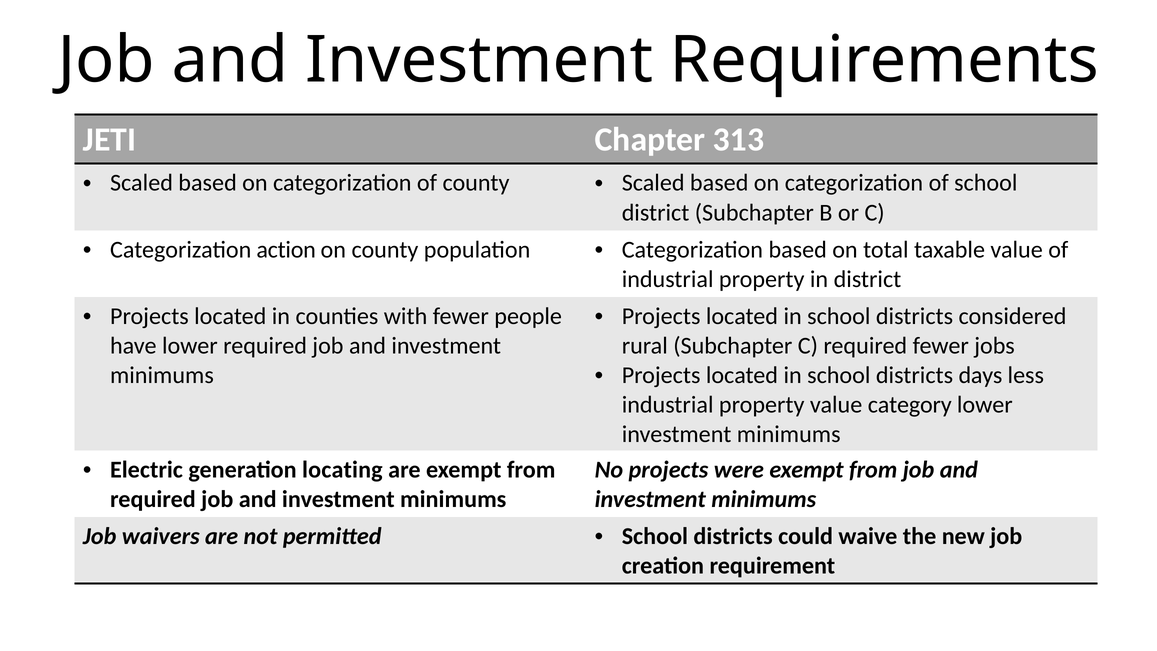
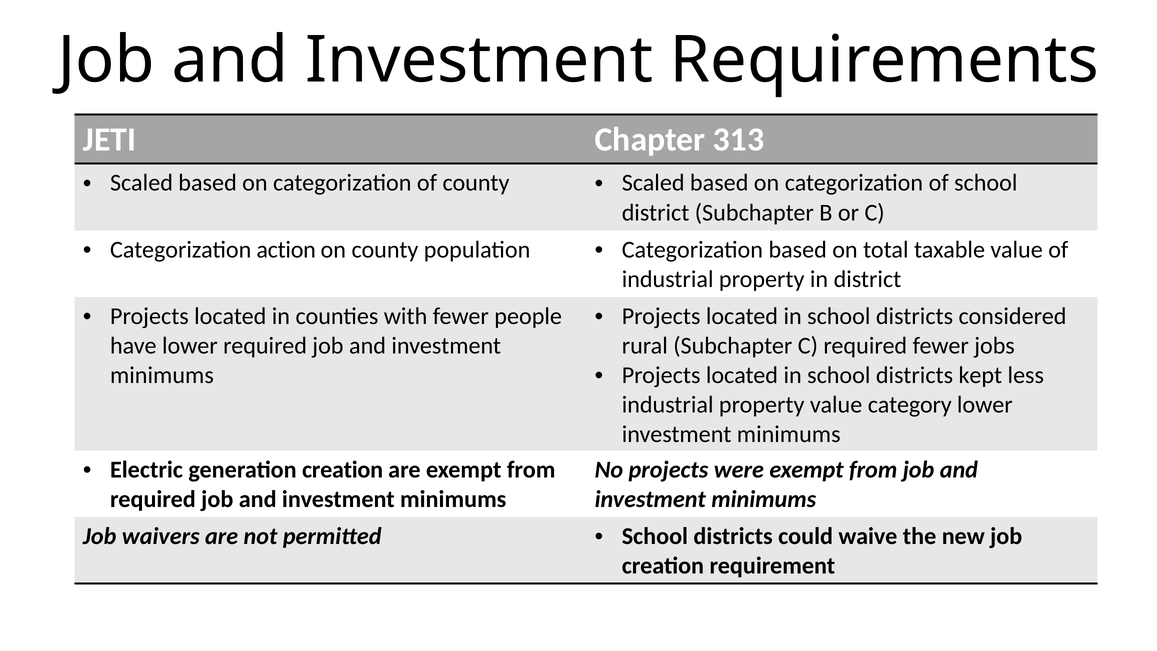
days: days -> kept
generation locating: locating -> creation
